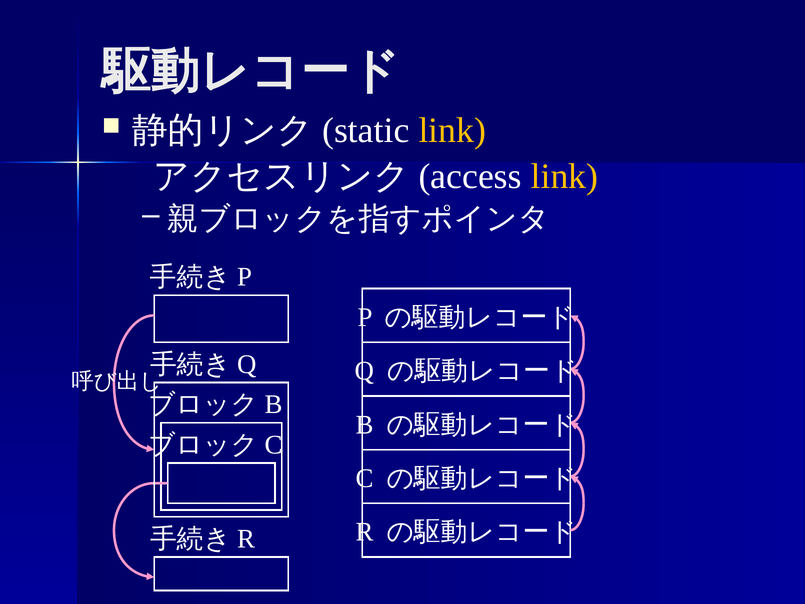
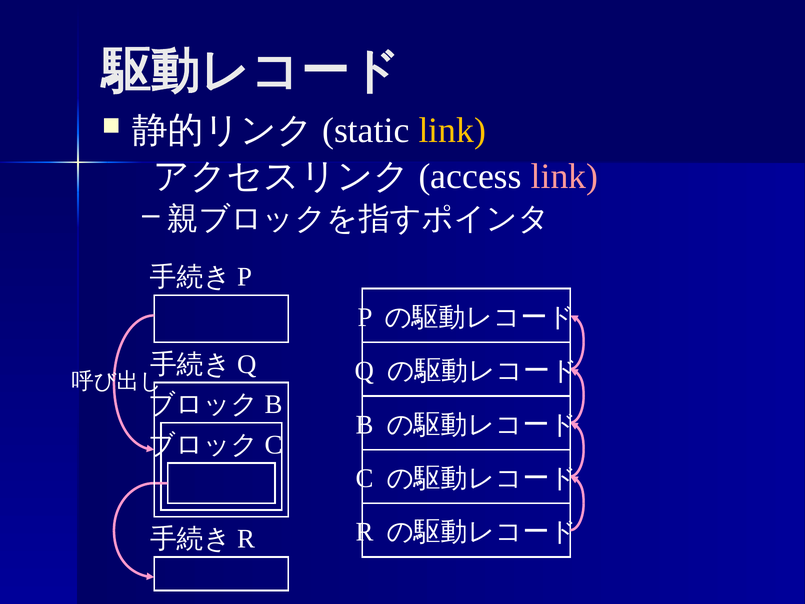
link at (564, 176) colour: yellow -> pink
